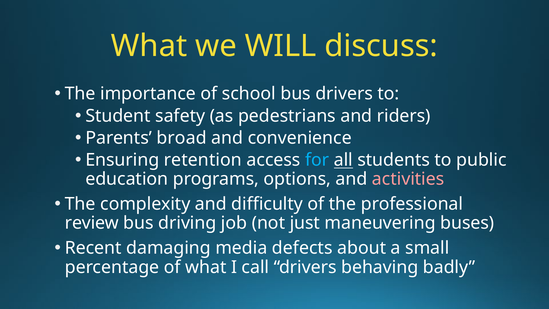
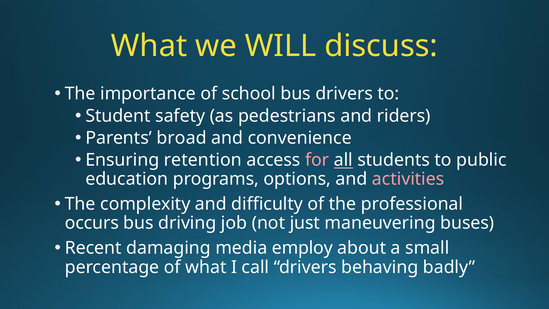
for colour: light blue -> pink
review: review -> occurs
defects: defects -> employ
